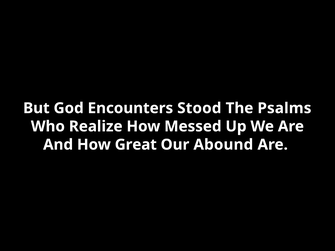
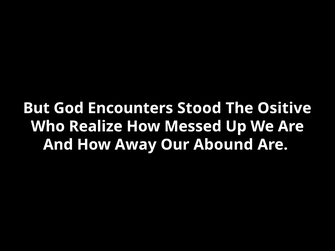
Psalms: Psalms -> Ositive
Great: Great -> Away
